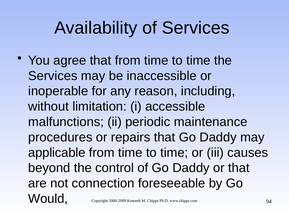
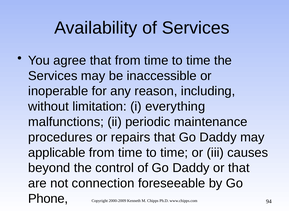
accessible: accessible -> everything
Would: Would -> Phone
